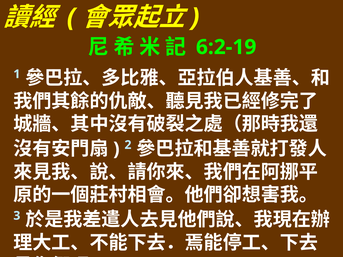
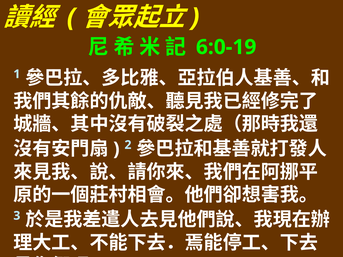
6:2-19: 6:2-19 -> 6:0-19
